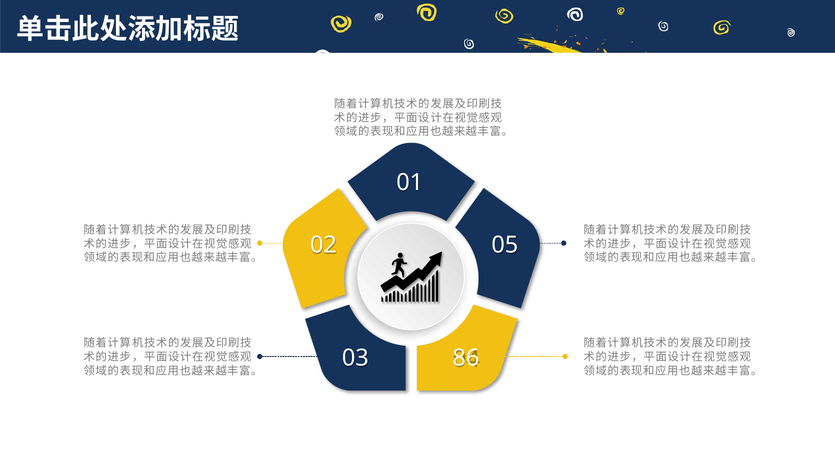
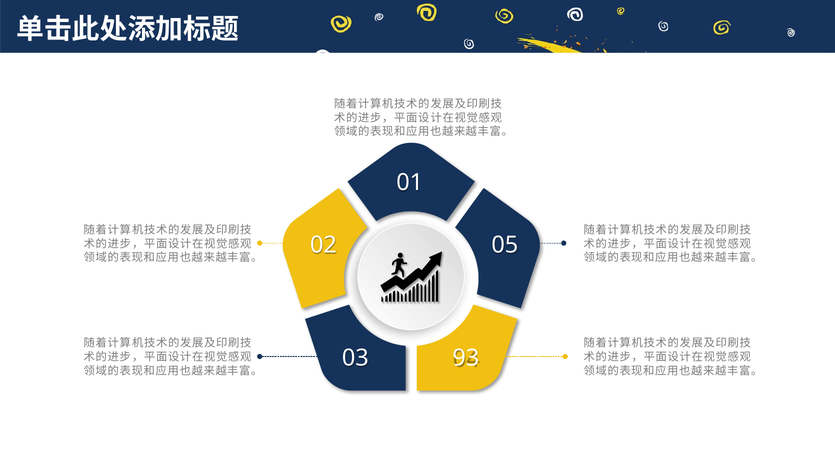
86: 86 -> 93
